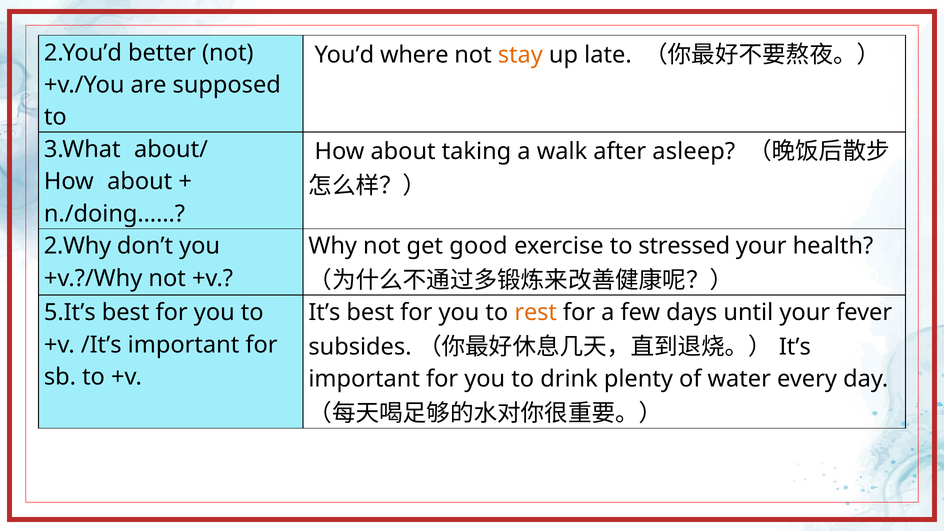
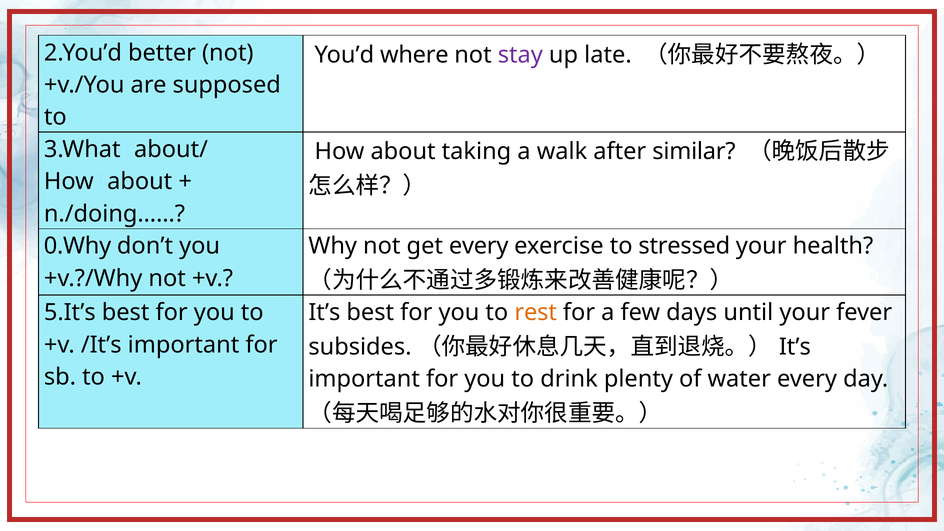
stay colour: orange -> purple
asleep: asleep -> similar
2.Why: 2.Why -> 0.Why
get good: good -> every
